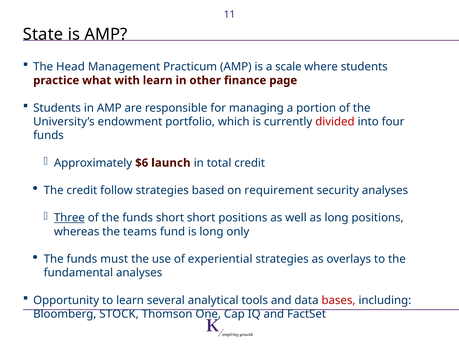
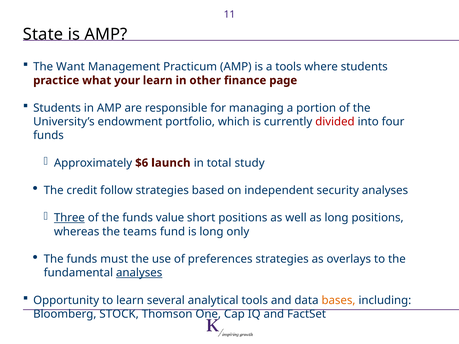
Head: Head -> Want
a scale: scale -> tools
with: with -> your
total credit: credit -> study
requirement: requirement -> independent
funds short: short -> value
experiential: experiential -> preferences
analyses at (139, 273) underline: none -> present
bases colour: red -> orange
